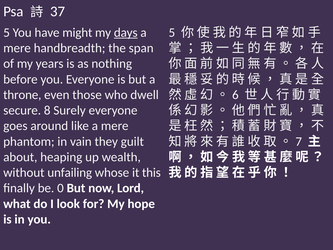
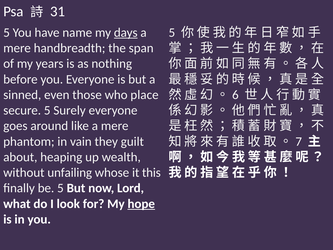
37: 37 -> 31
might: might -> name
throne: throne -> sinned
dwell: dwell -> place
secure 8: 8 -> 5
be 0: 0 -> 5
hope underline: none -> present
